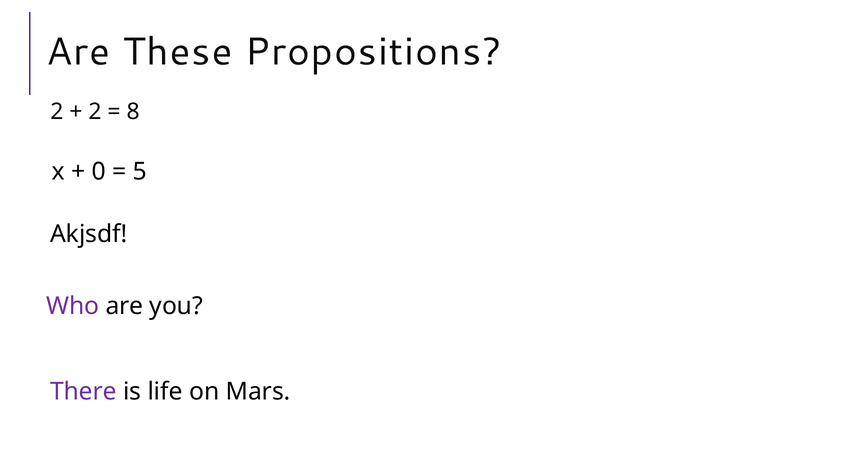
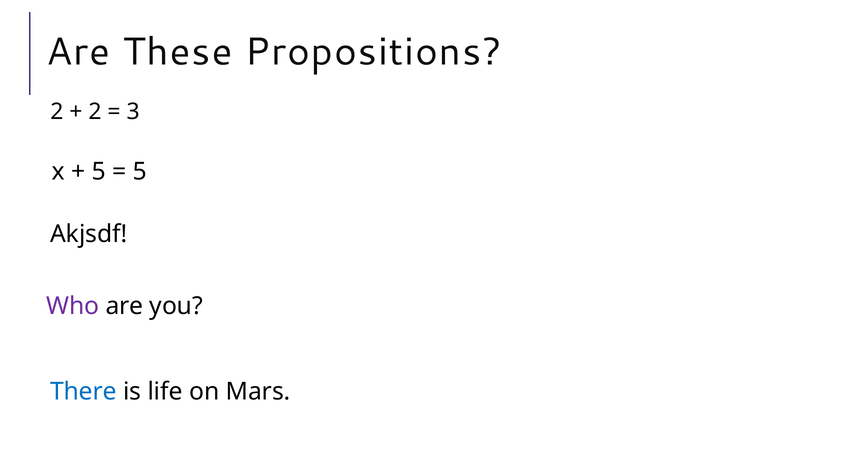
8: 8 -> 3
0 at (99, 172): 0 -> 5
There colour: purple -> blue
